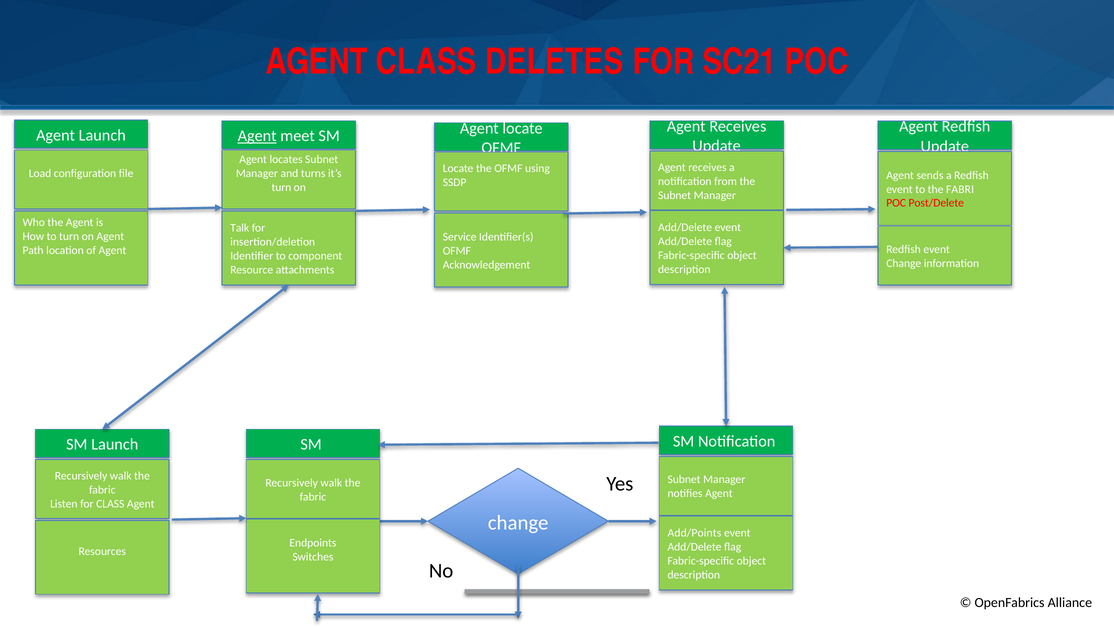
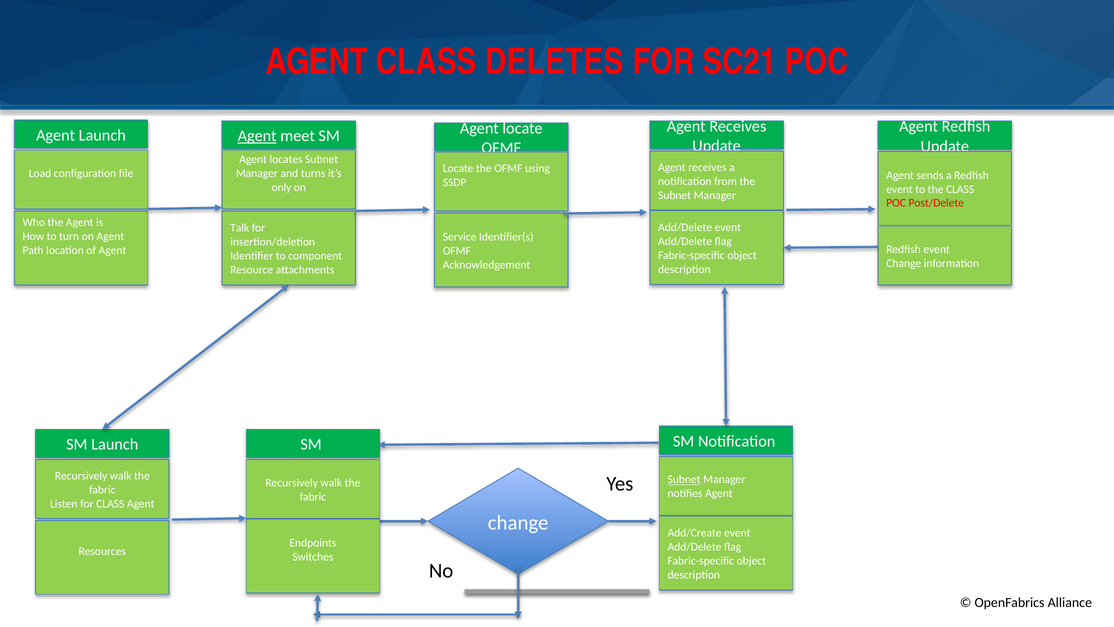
turn at (281, 187): turn -> only
the FABRI: FABRI -> CLASS
Subnet at (684, 479) underline: none -> present
Add/Points: Add/Points -> Add/Create
